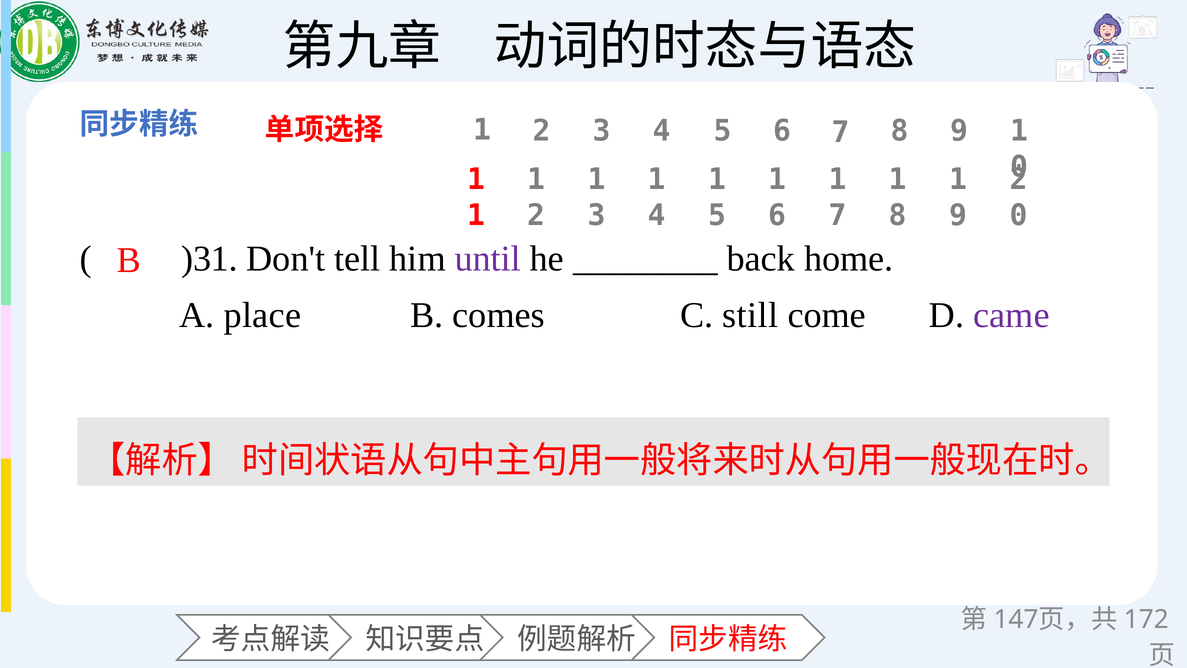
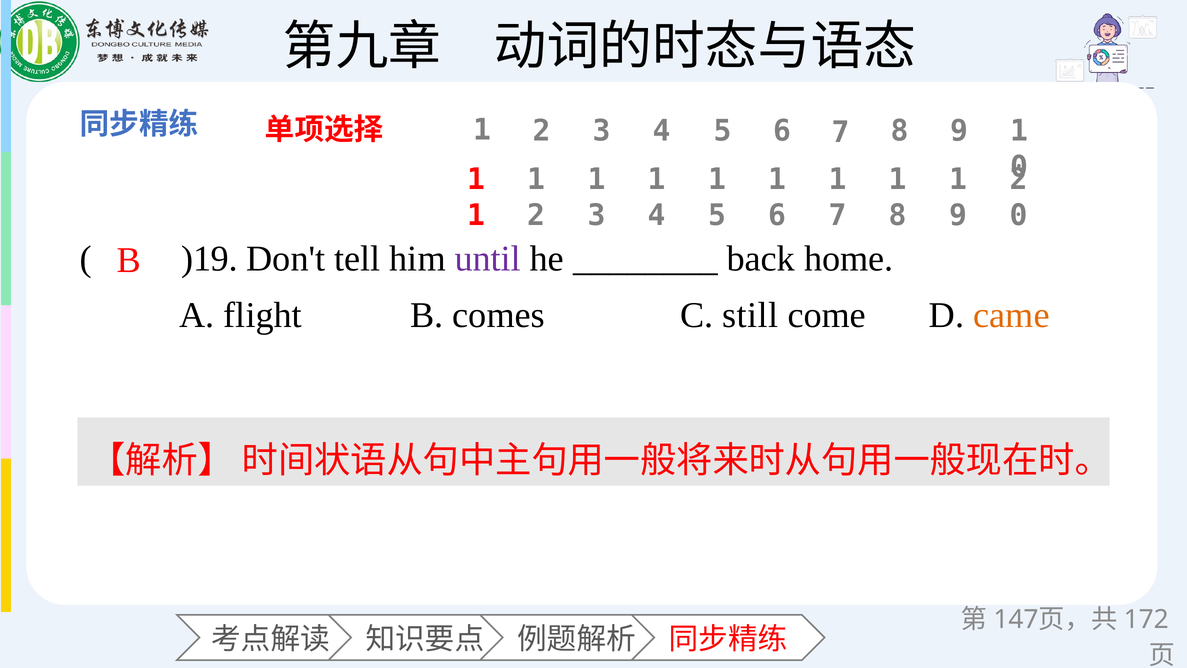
)31: )31 -> )19
place: place -> flight
came colour: purple -> orange
